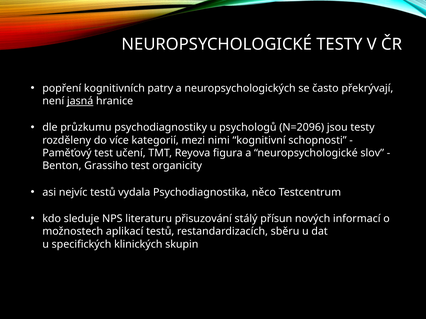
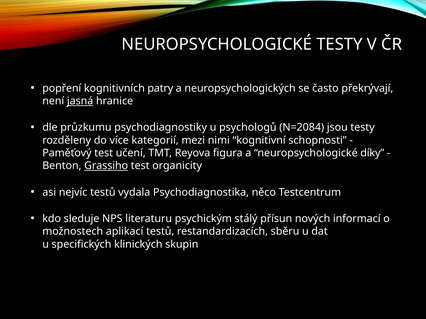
N=2096: N=2096 -> N=2084
slov: slov -> díky
Grassiho underline: none -> present
přisuzování: přisuzování -> psychickým
